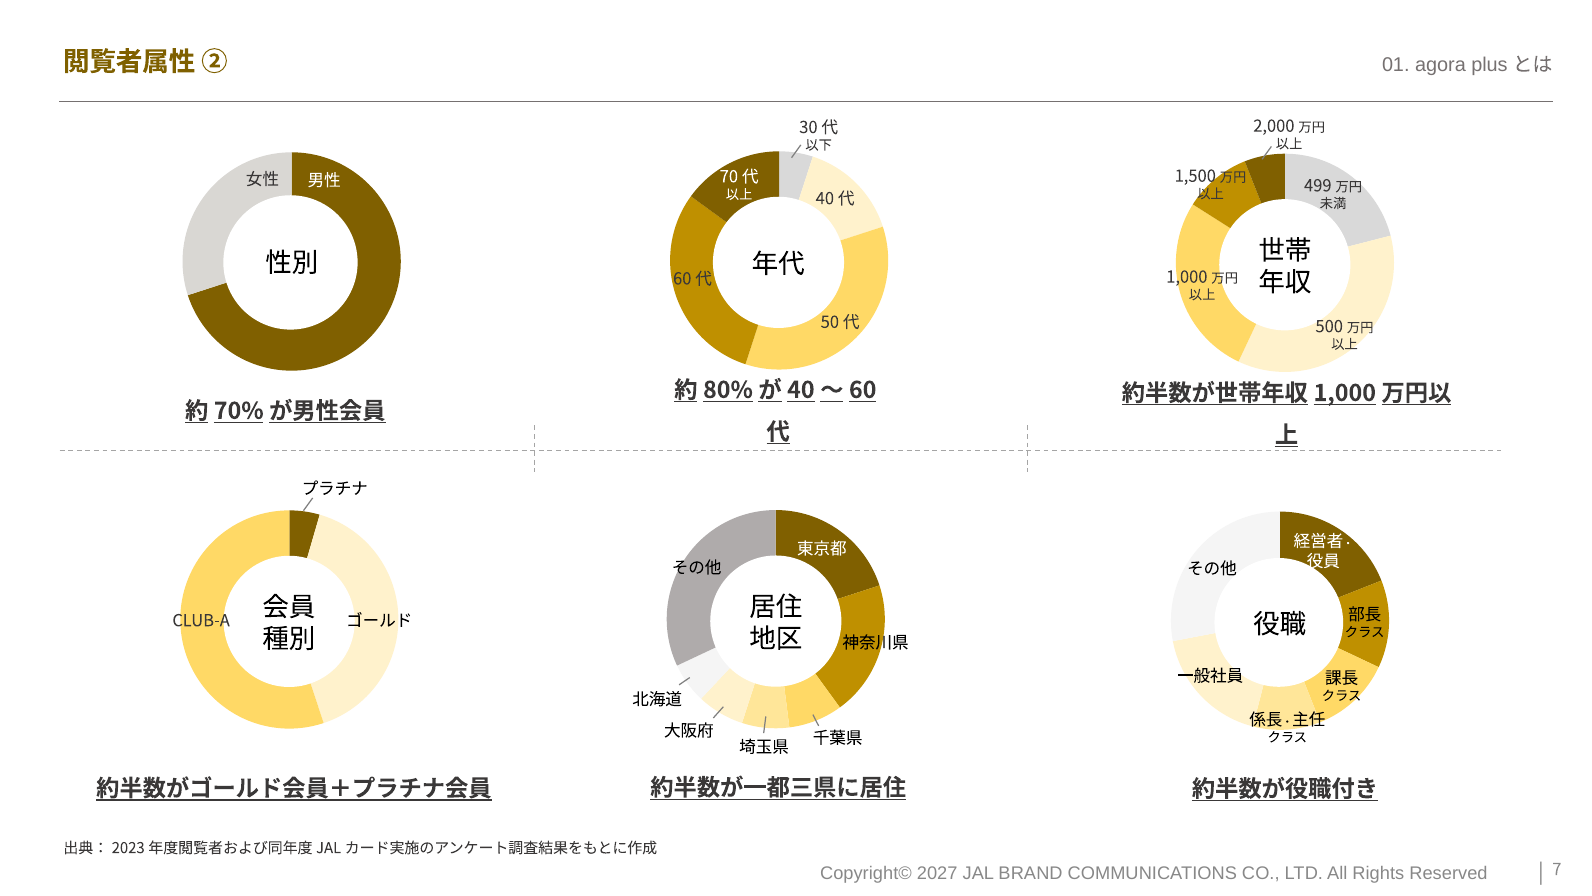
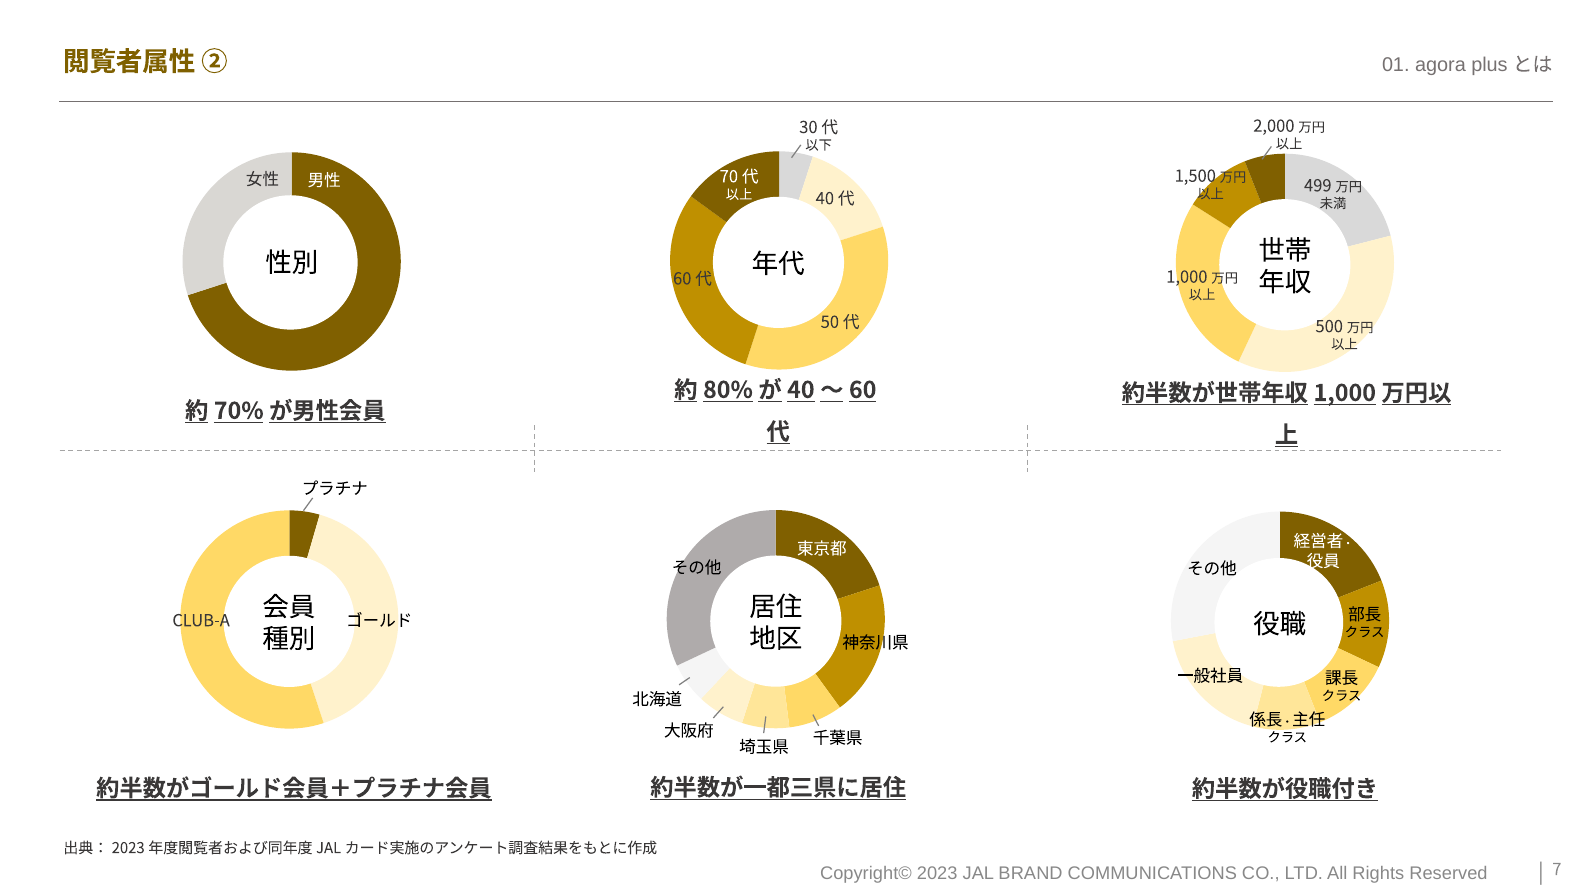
2027: 2027 -> 2023
